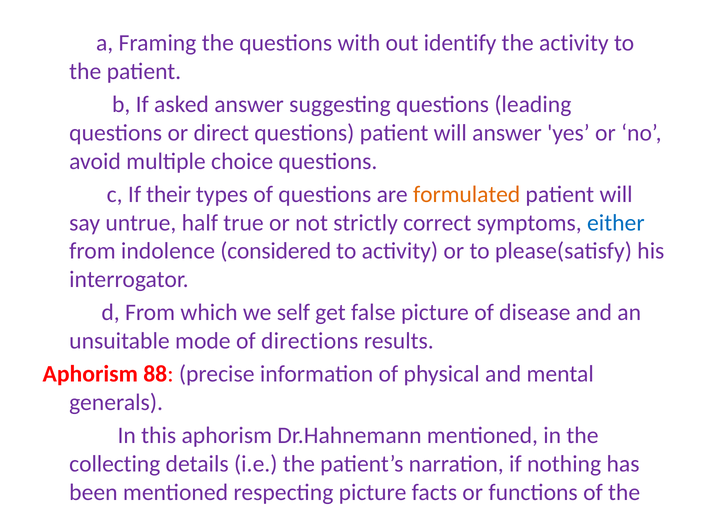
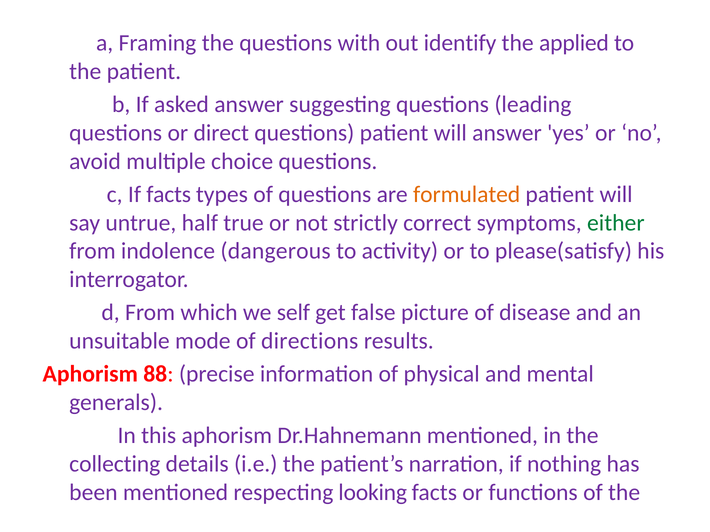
the activity: activity -> applied
If their: their -> facts
either colour: blue -> green
considered: considered -> dangerous
respecting picture: picture -> looking
